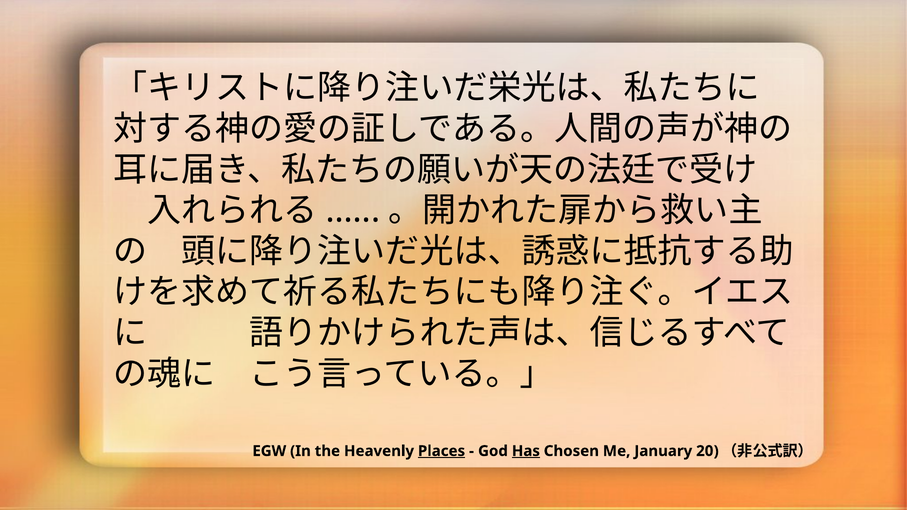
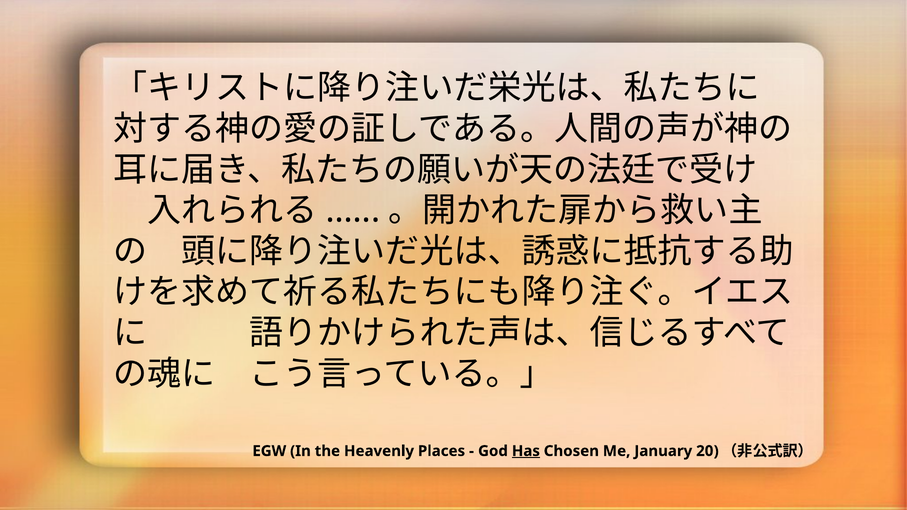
Places underline: present -> none
